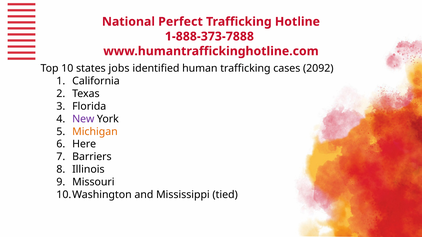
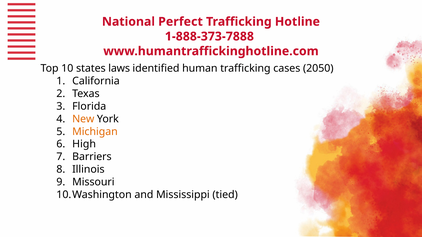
jobs: jobs -> laws
2092: 2092 -> 2050
New colour: purple -> orange
Here: Here -> High
